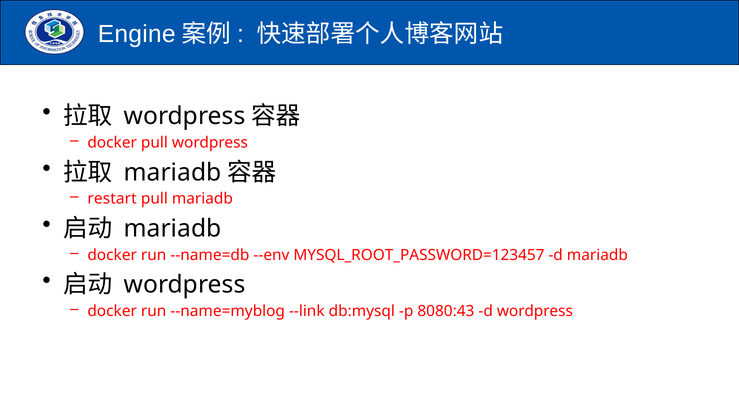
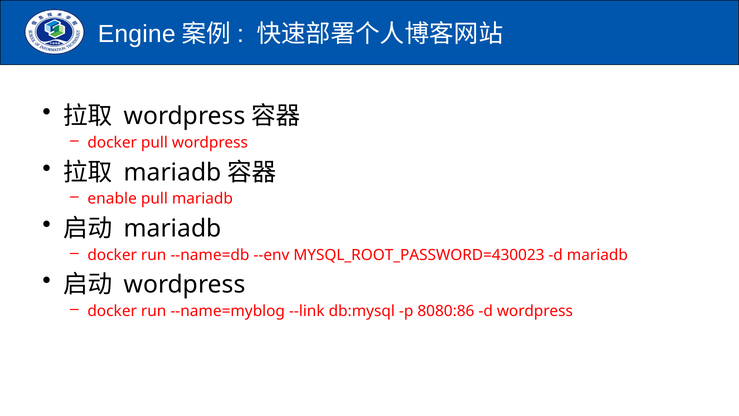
restart: restart -> enable
MYSQL_ROOT_PASSWORD=123457: MYSQL_ROOT_PASSWORD=123457 -> MYSQL_ROOT_PASSWORD=430023
8080:43: 8080:43 -> 8080:86
